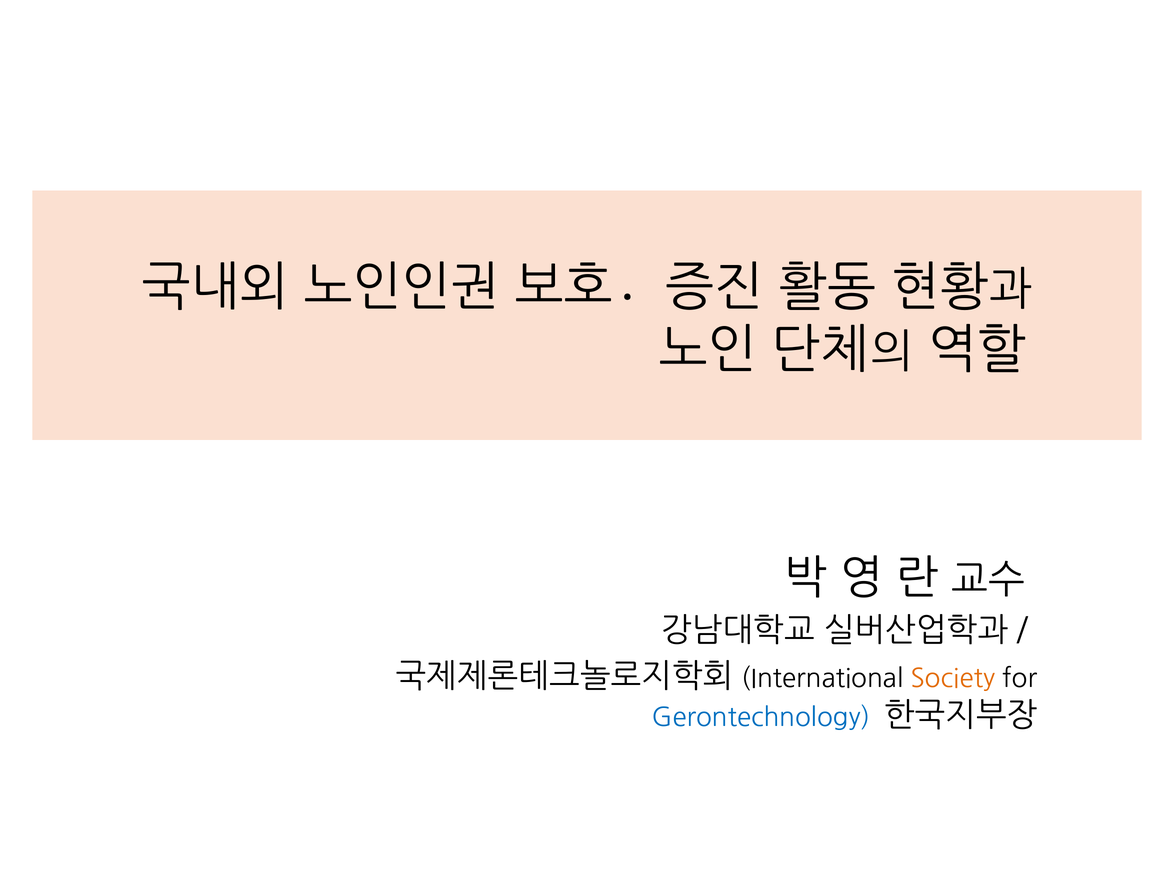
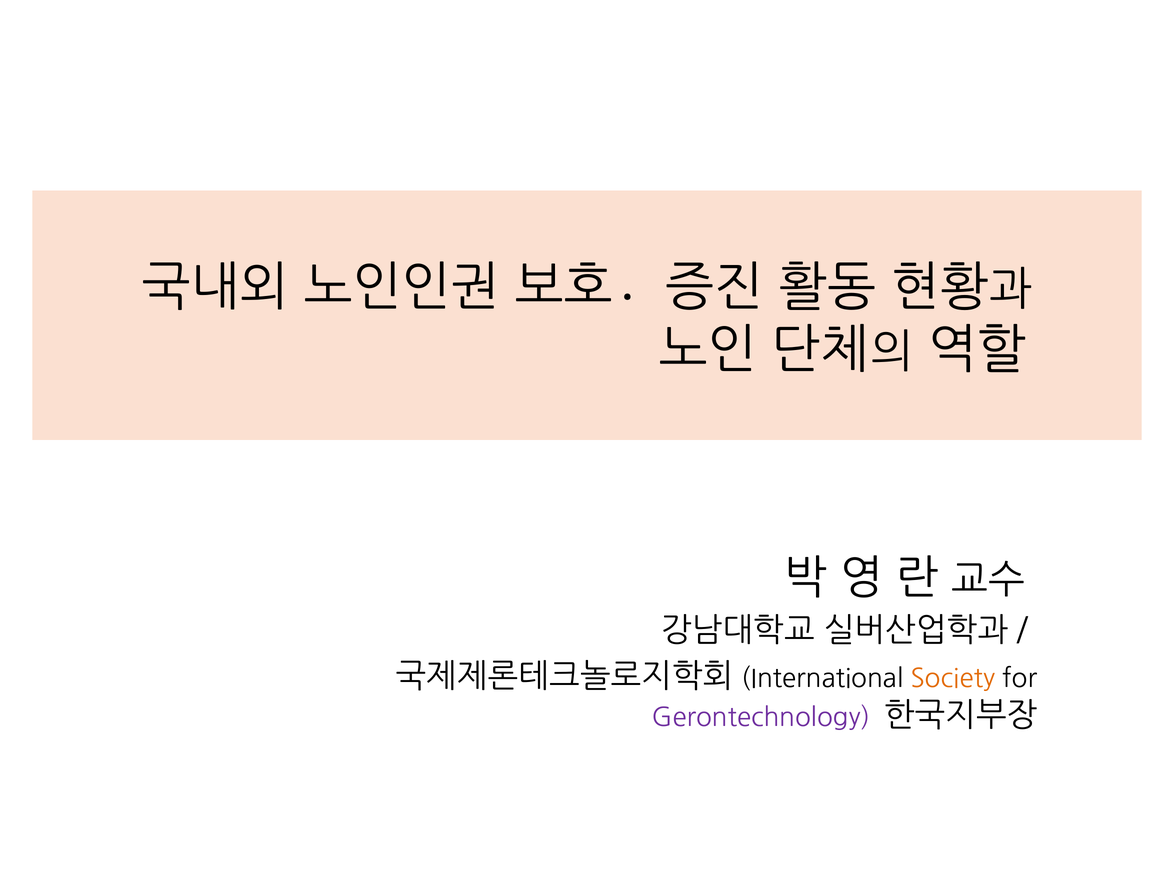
Gerontechnology colour: blue -> purple
